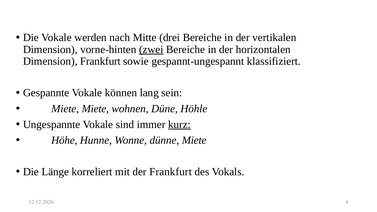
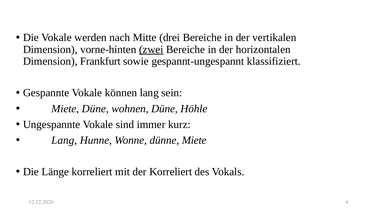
Miete Miete: Miete -> Düne
kurz underline: present -> none
Höhe at (64, 140): Höhe -> Lang
der Frankfurt: Frankfurt -> Korreliert
